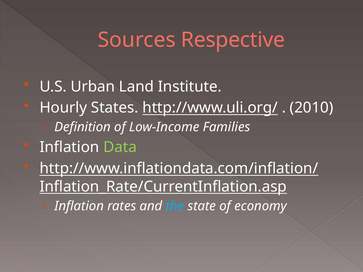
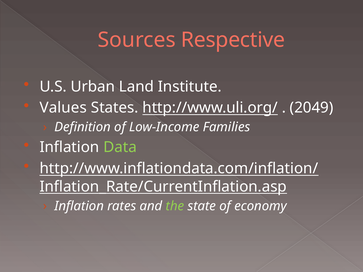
Hourly: Hourly -> Values
2010: 2010 -> 2049
the colour: light blue -> light green
